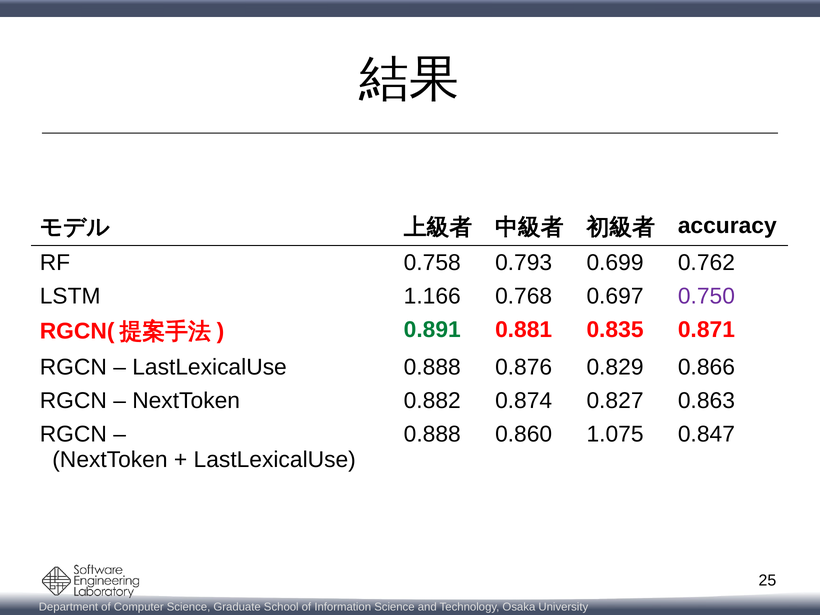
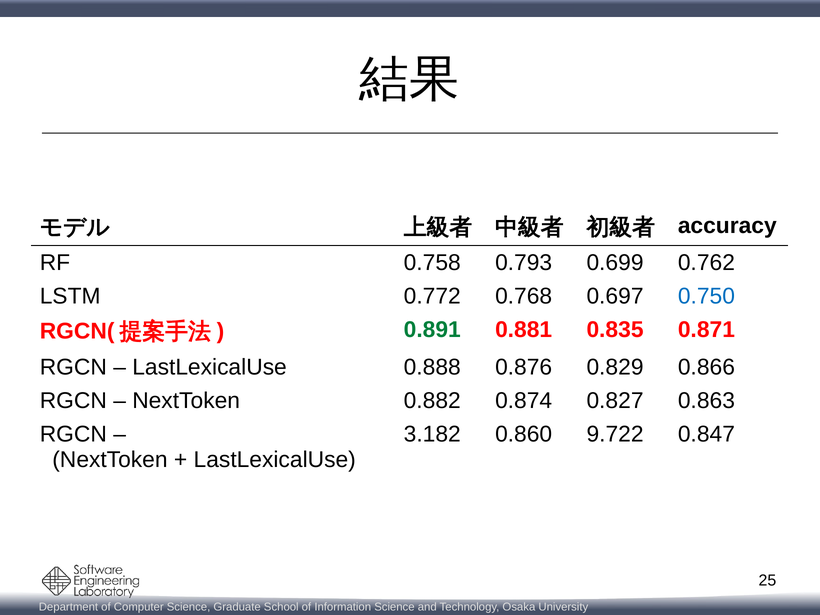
1.166: 1.166 -> 0.772
0.750 colour: purple -> blue
0.888 at (432, 434): 0.888 -> 3.182
1.075: 1.075 -> 9.722
